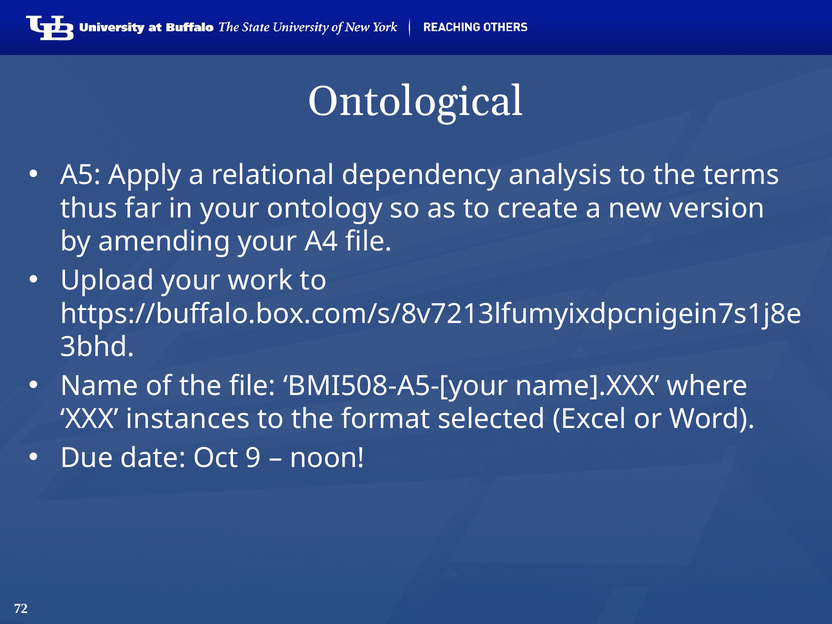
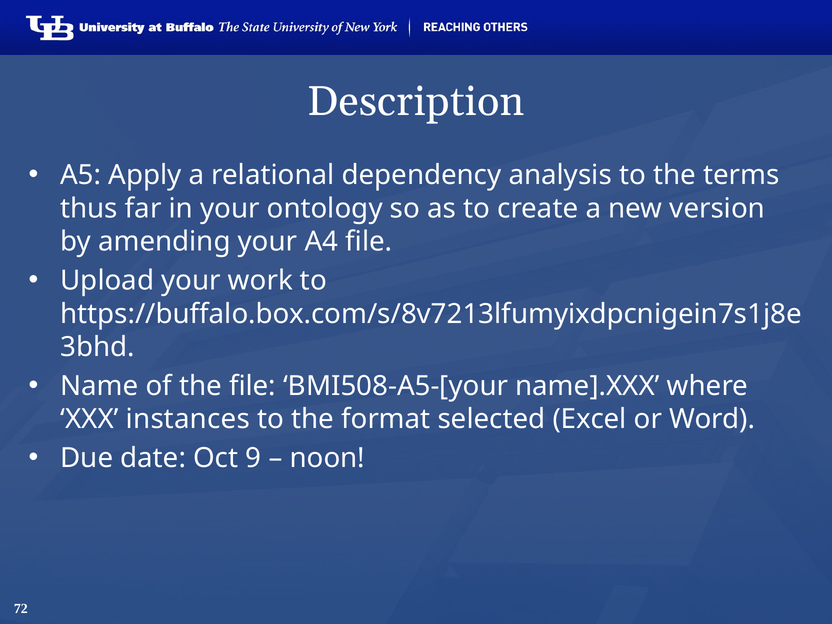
Ontological: Ontological -> Description
